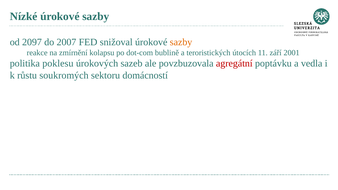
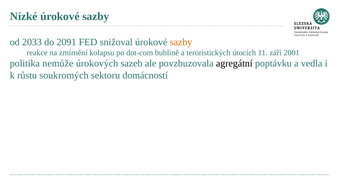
2097: 2097 -> 2033
2007: 2007 -> 2091
poklesu: poklesu -> nemůže
agregátní colour: red -> black
